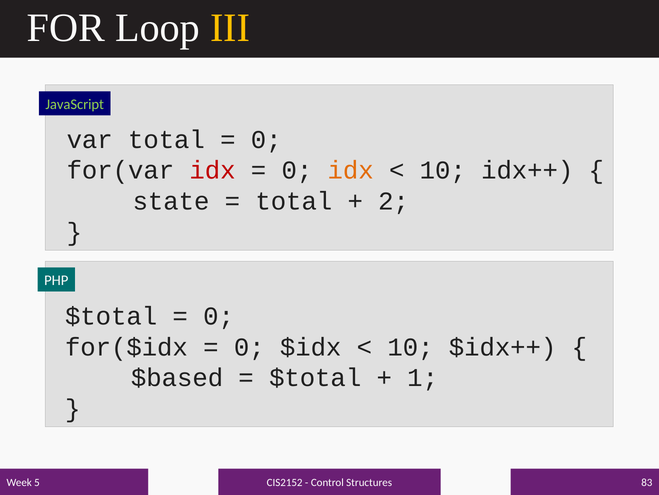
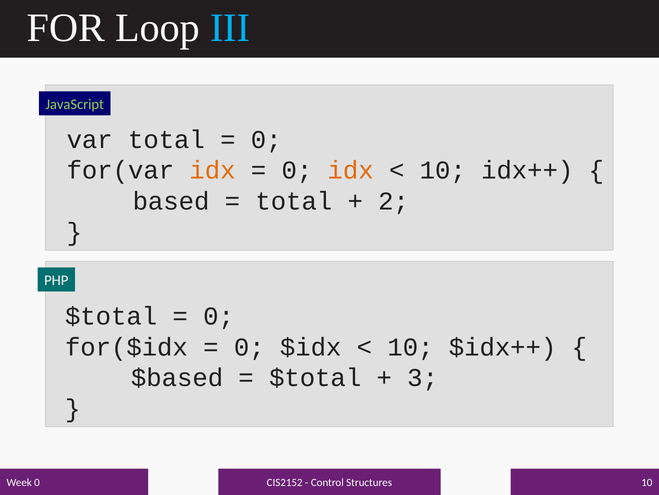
III colour: yellow -> light blue
idx at (213, 170) colour: red -> orange
state: state -> based
1: 1 -> 3
Structures 83: 83 -> 10
Week 5: 5 -> 0
